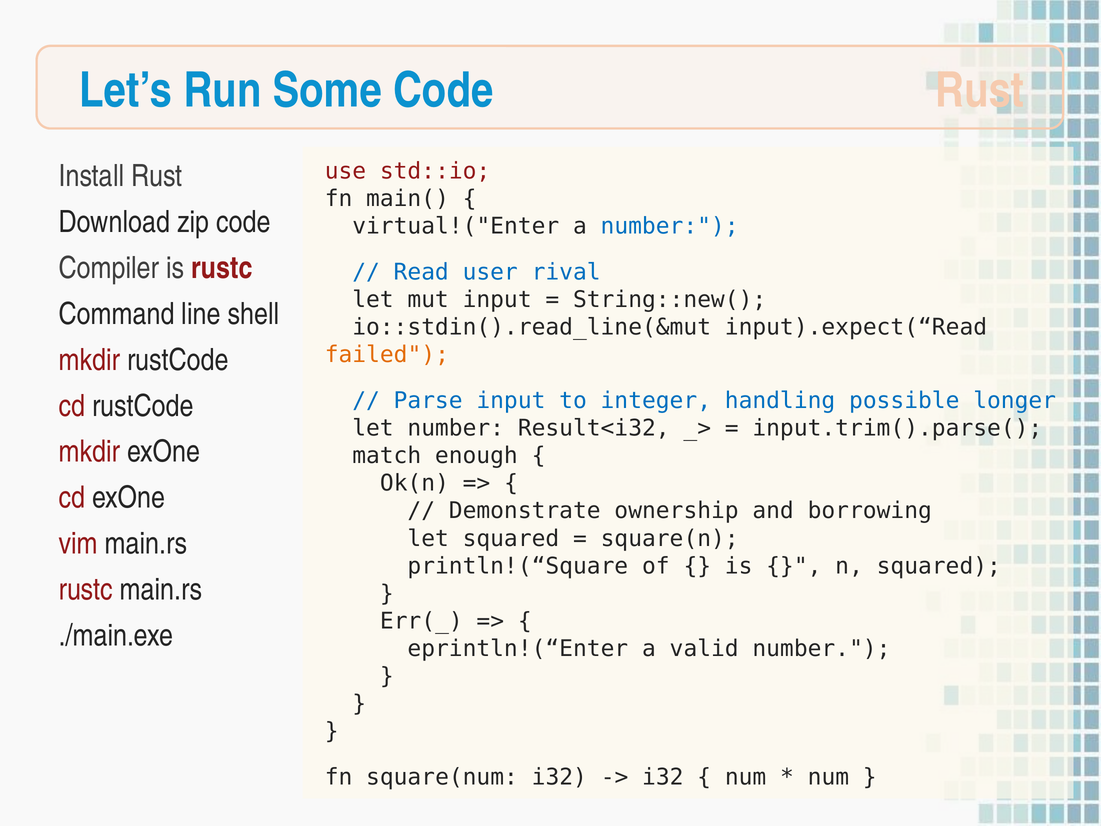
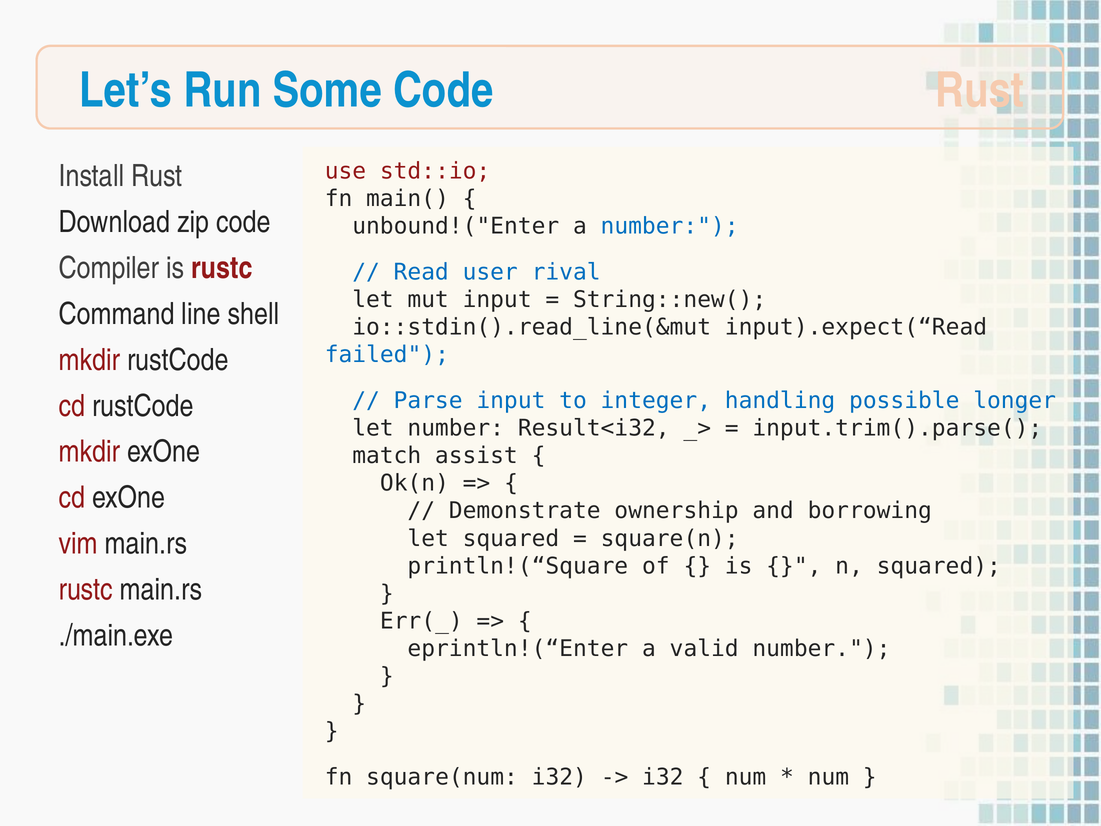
virtual!("Enter: virtual!("Enter -> unbound!("Enter
failed colour: orange -> blue
enough: enough -> assist
